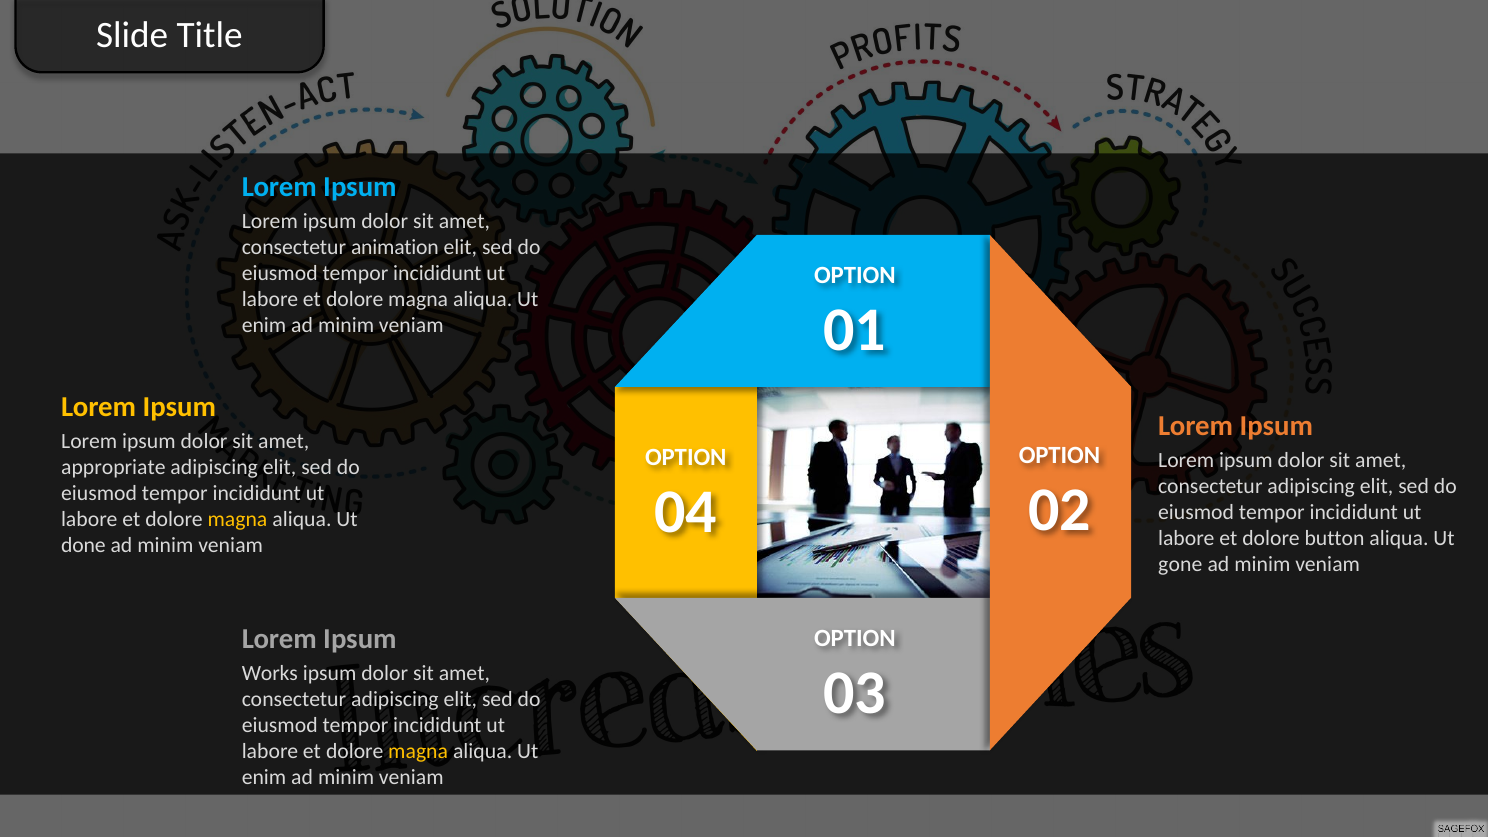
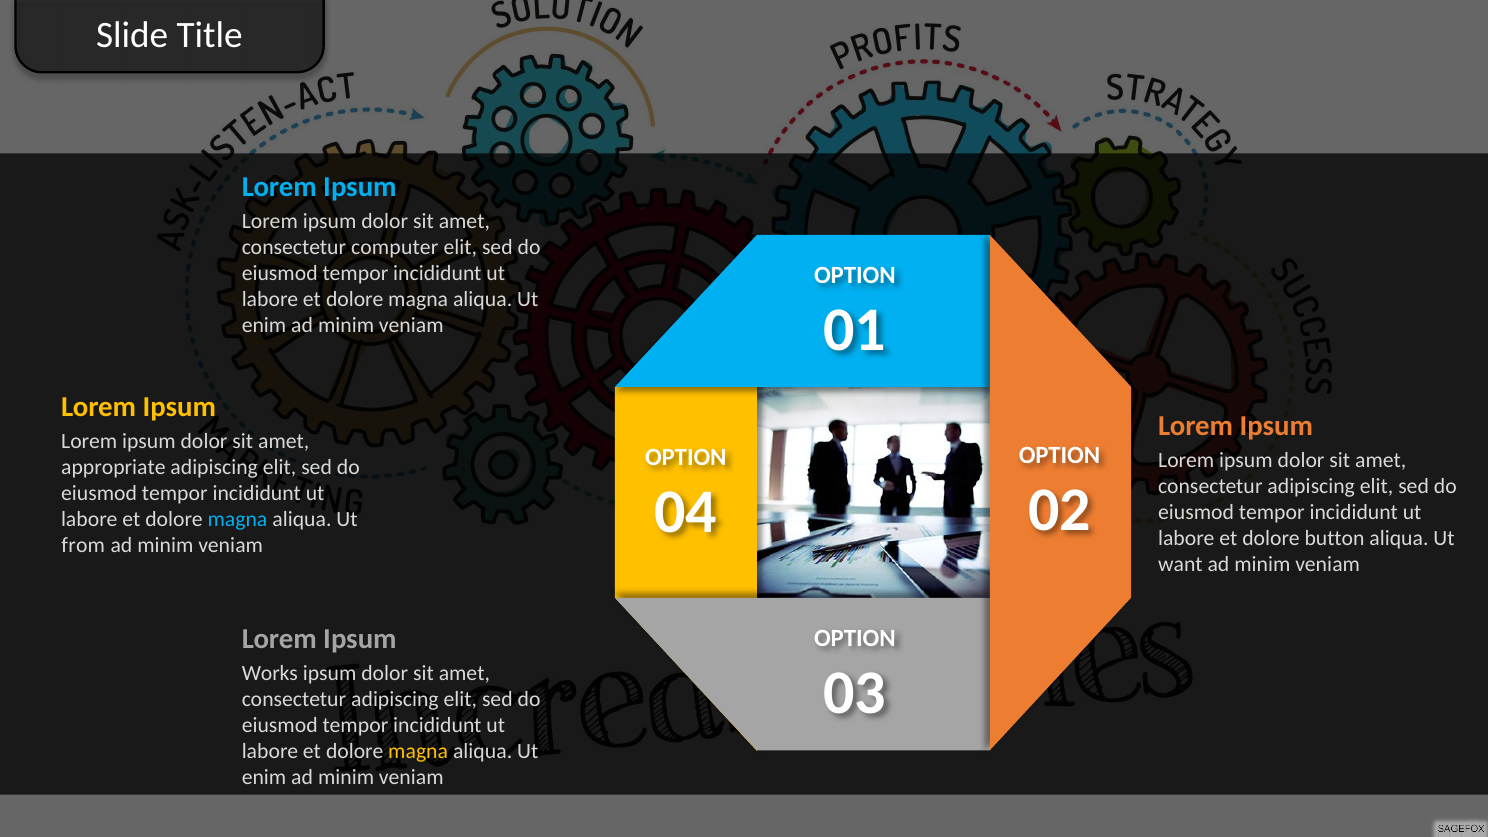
animation: animation -> computer
magna at (237, 519) colour: yellow -> light blue
done: done -> from
gone: gone -> want
